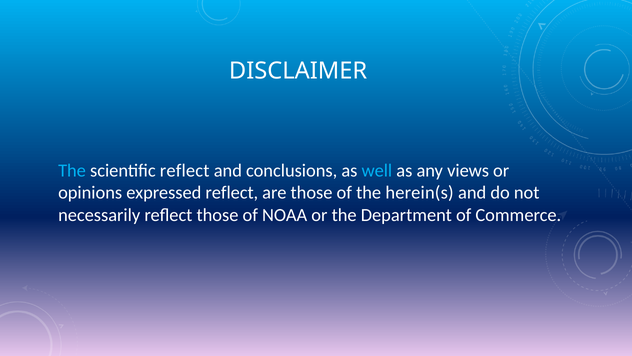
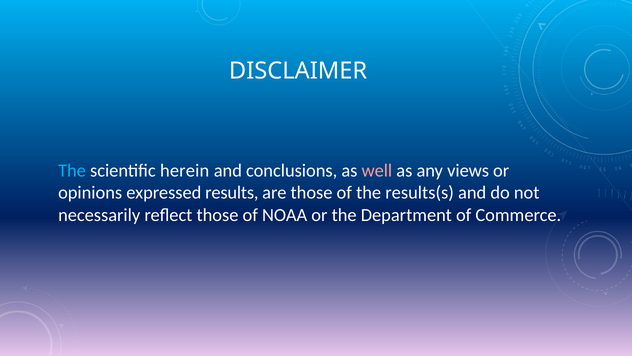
scientific reflect: reflect -> herein
well colour: light blue -> pink
expressed reflect: reflect -> results
herein(s: herein(s -> results(s
